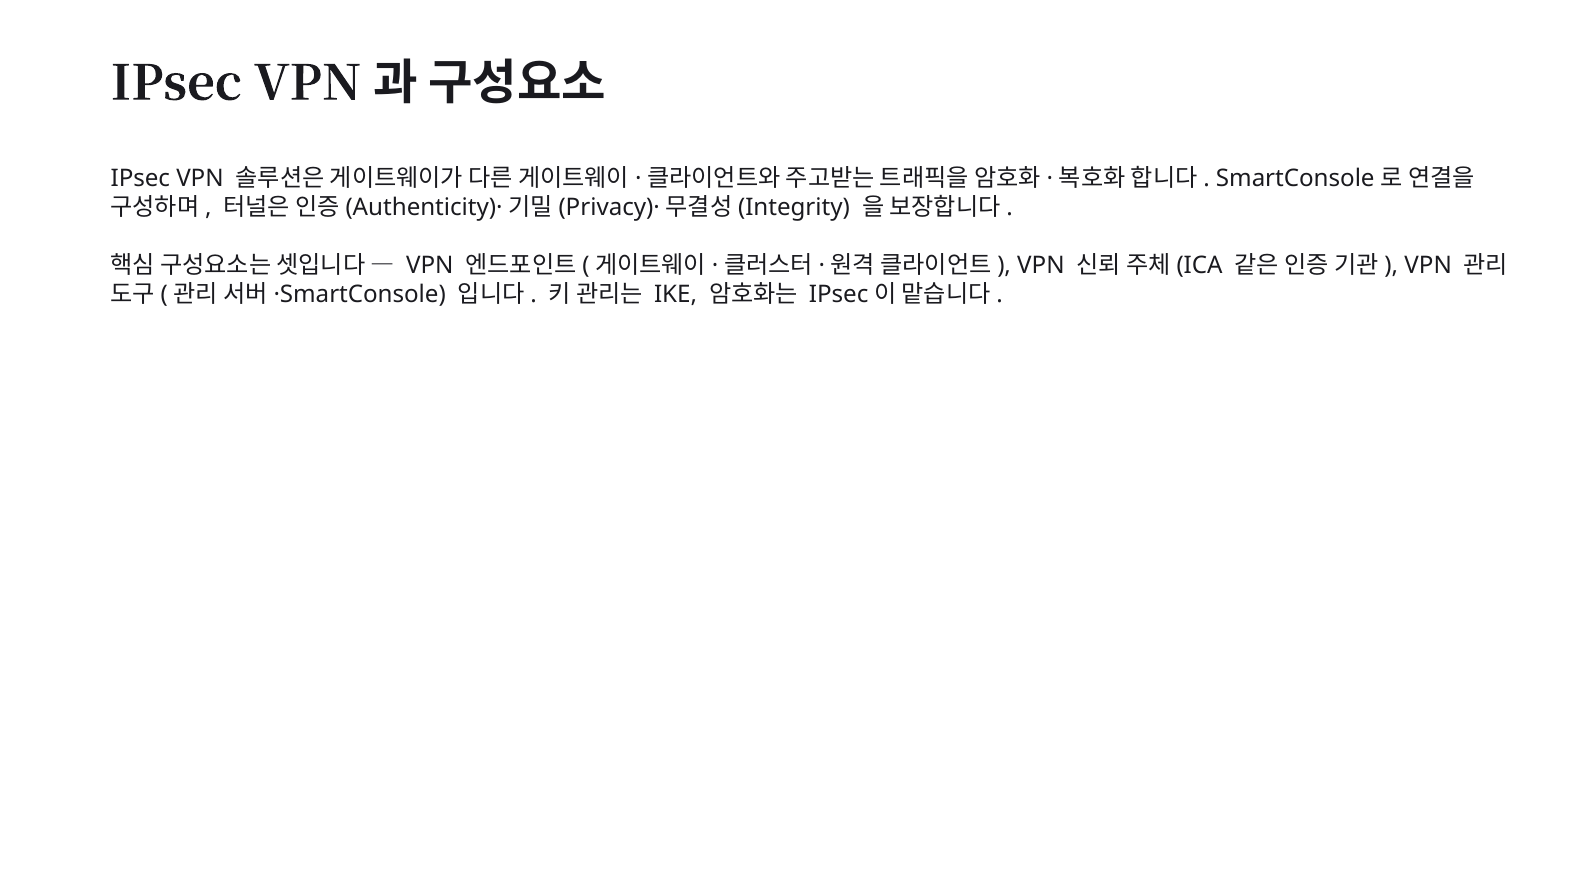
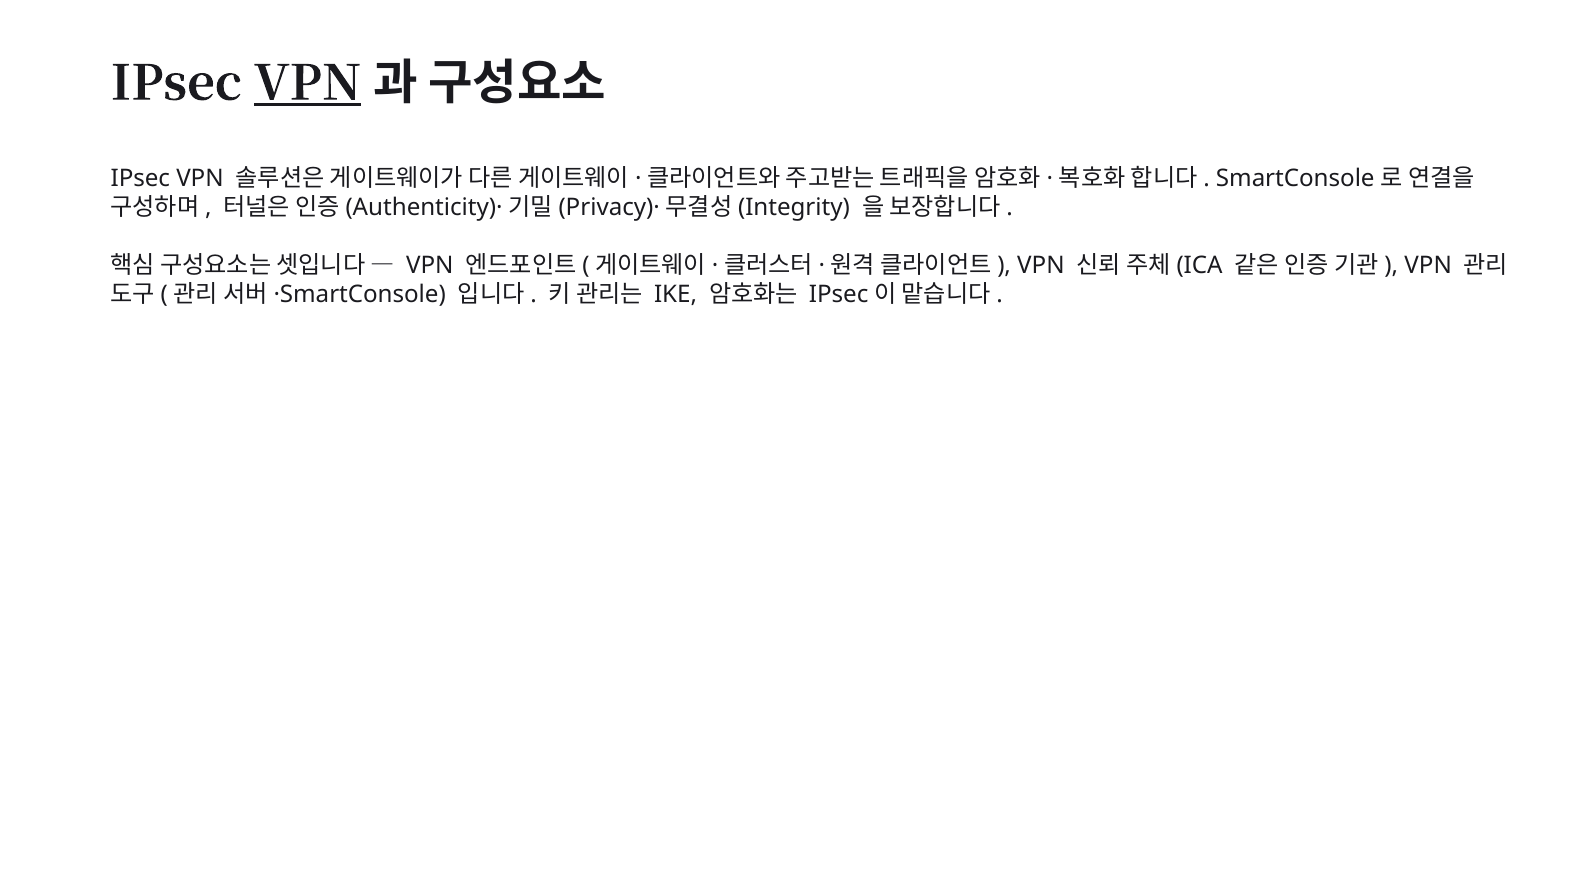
VPN at (308, 84) underline: none -> present
